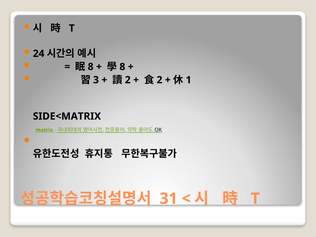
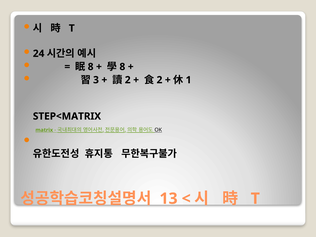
SIDE<MATRIX: SIDE<MATRIX -> STEP<MATRIX
31: 31 -> 13
